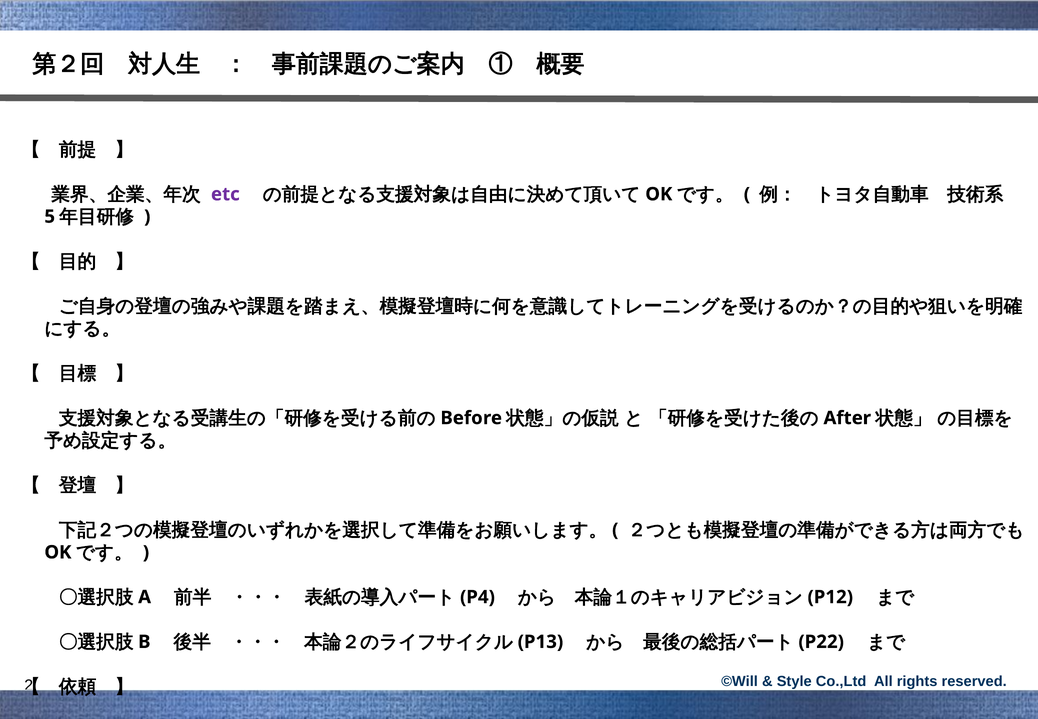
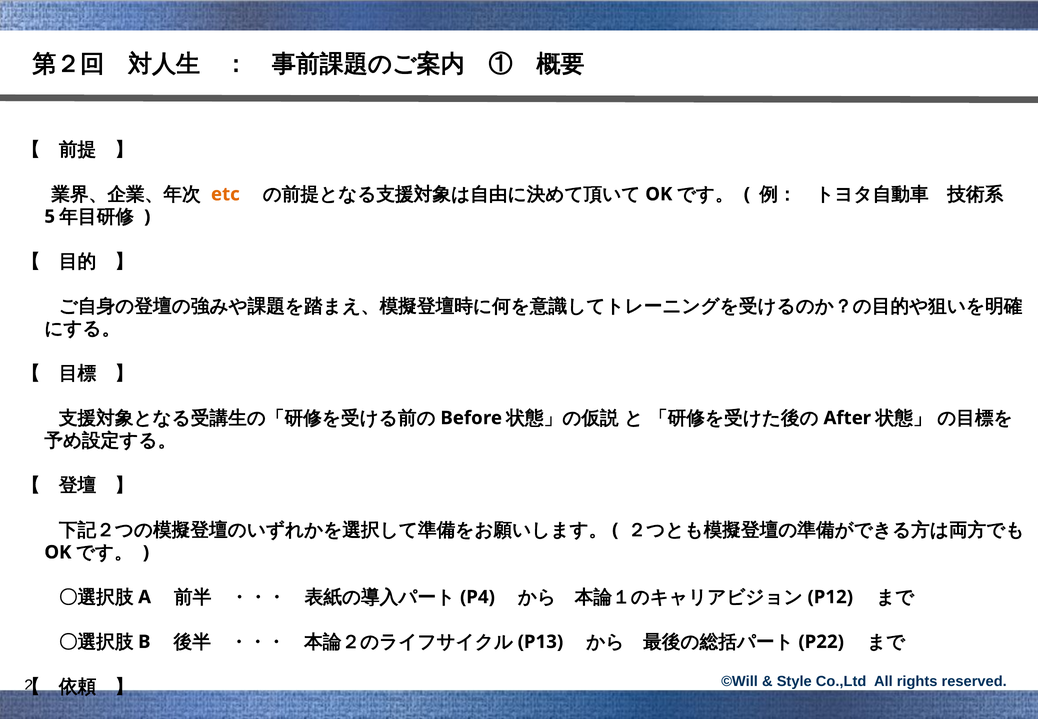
etc colour: purple -> orange
